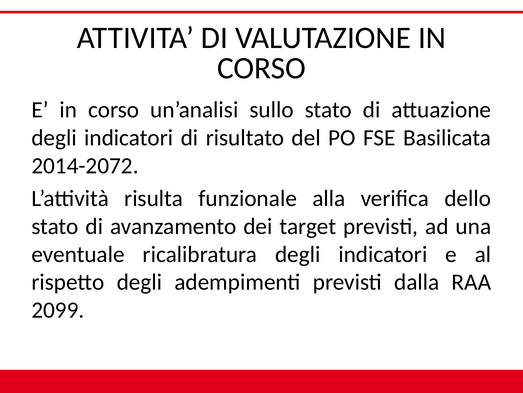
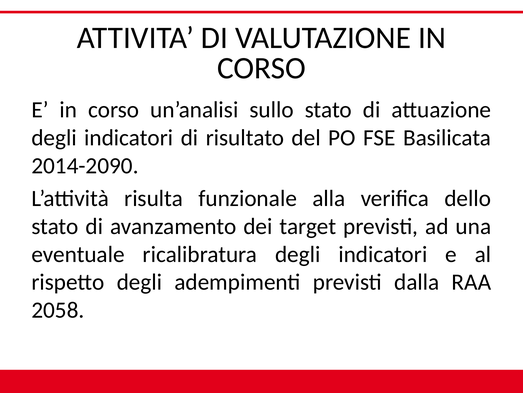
2014-2072: 2014-2072 -> 2014-2090
2099: 2099 -> 2058
